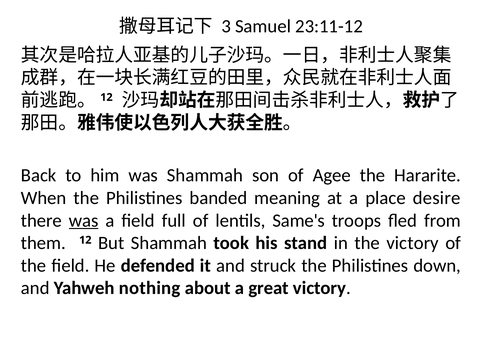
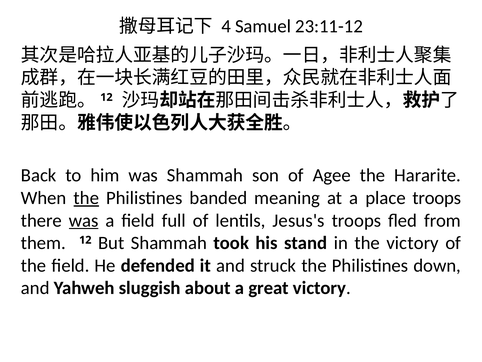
3: 3 -> 4
the at (86, 198) underline: none -> present
place desire: desire -> troops
Same's: Same's -> Jesus's
nothing: nothing -> sluggish
